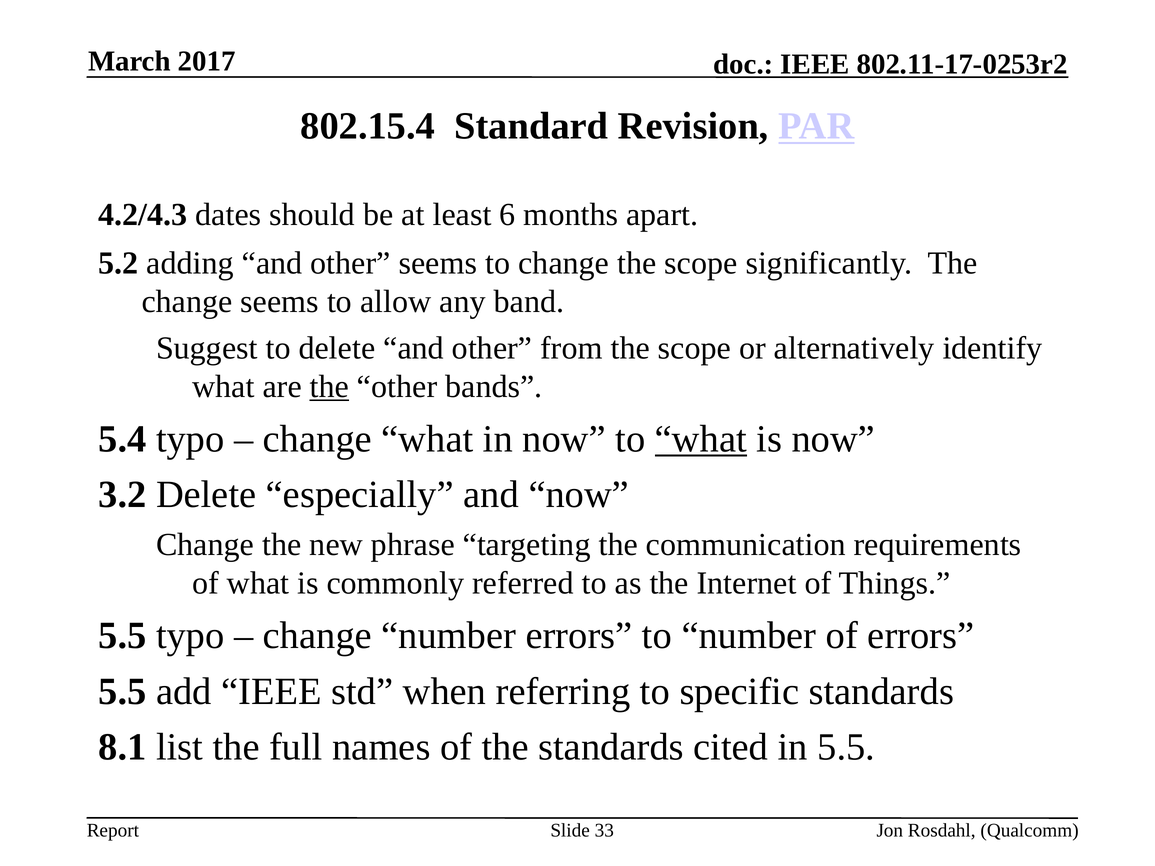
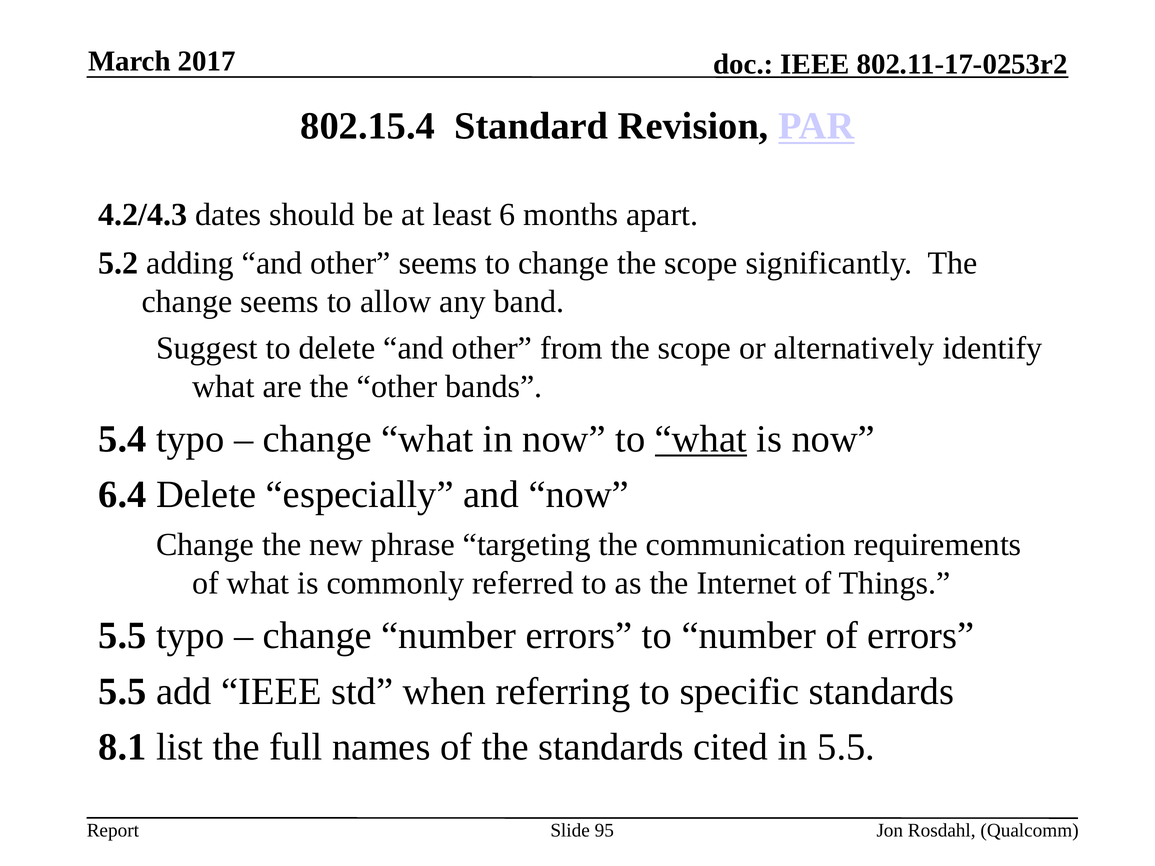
the at (329, 387) underline: present -> none
3.2: 3.2 -> 6.4
33: 33 -> 95
